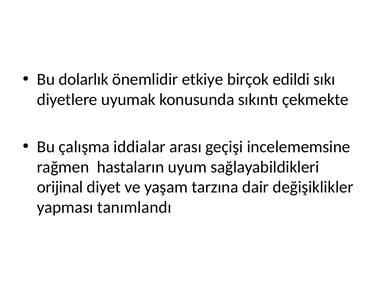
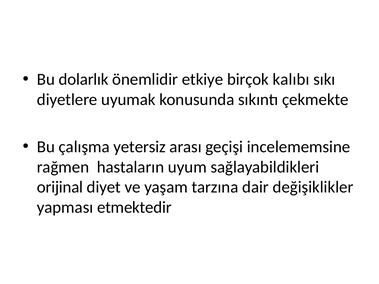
edildi: edildi -> kalıbı
iddialar: iddialar -> yetersiz
tanımlandı: tanımlandı -> etmektedir
